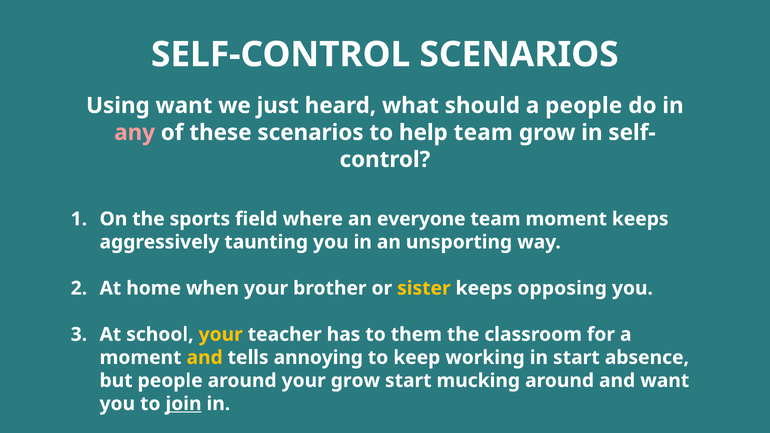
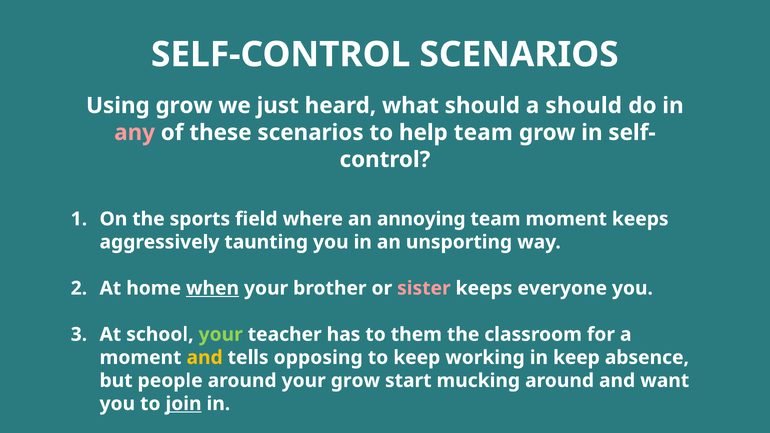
Using want: want -> grow
a people: people -> should
everyone: everyone -> annoying
when underline: none -> present
sister colour: yellow -> pink
opposing: opposing -> everyone
your at (221, 335) colour: yellow -> light green
annoying: annoying -> opposing
in start: start -> keep
